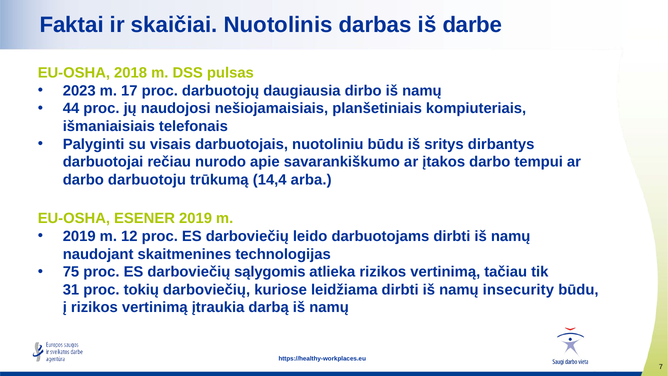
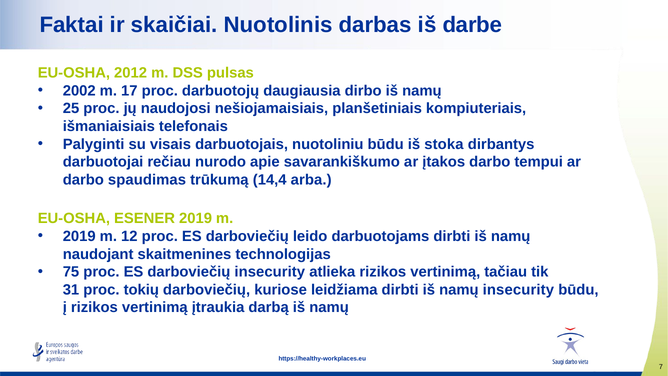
2018: 2018 -> 2012
2023: 2023 -> 2002
44: 44 -> 25
sritys: sritys -> stoka
darbuotoju: darbuotoju -> spaudimas
darboviečių sąlygomis: sąlygomis -> insecurity
